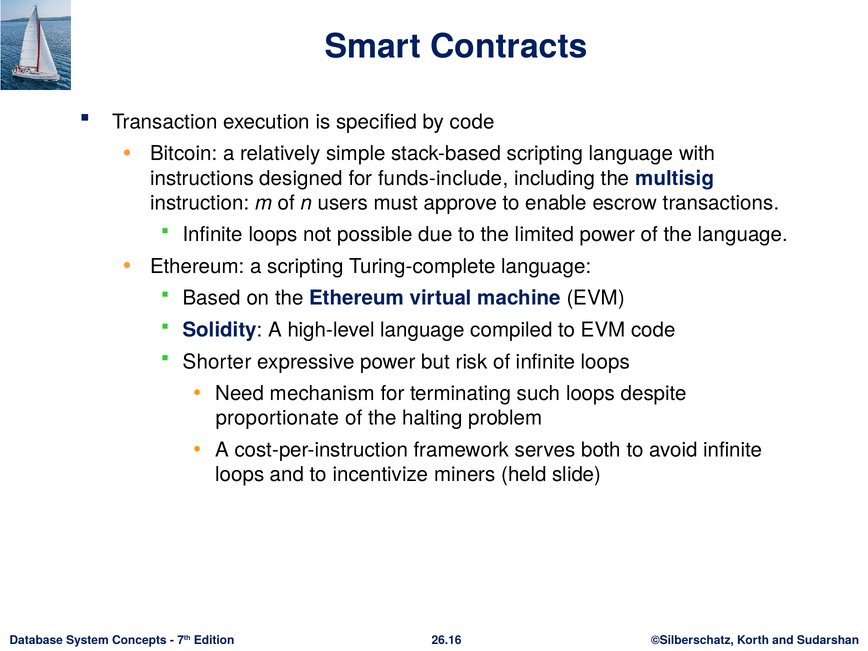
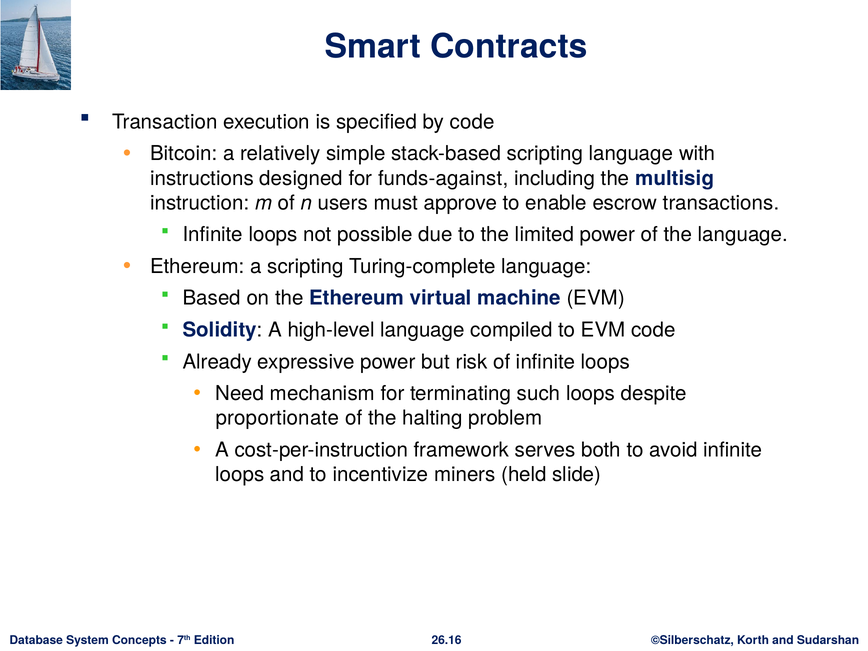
funds-include: funds-include -> funds-against
Shorter: Shorter -> Already
